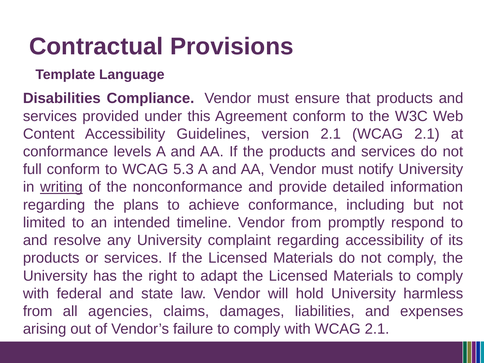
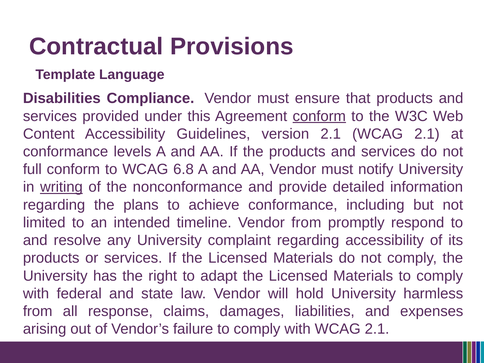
conform at (319, 116) underline: none -> present
5.3: 5.3 -> 6.8
agencies: agencies -> response
